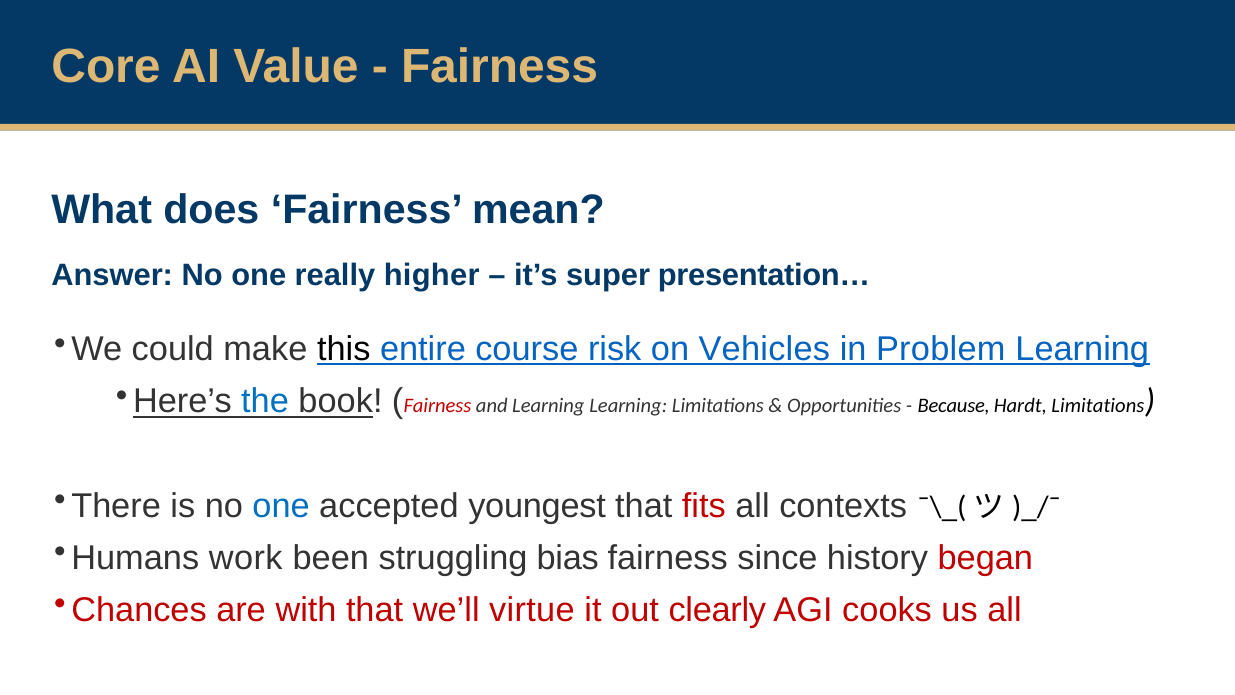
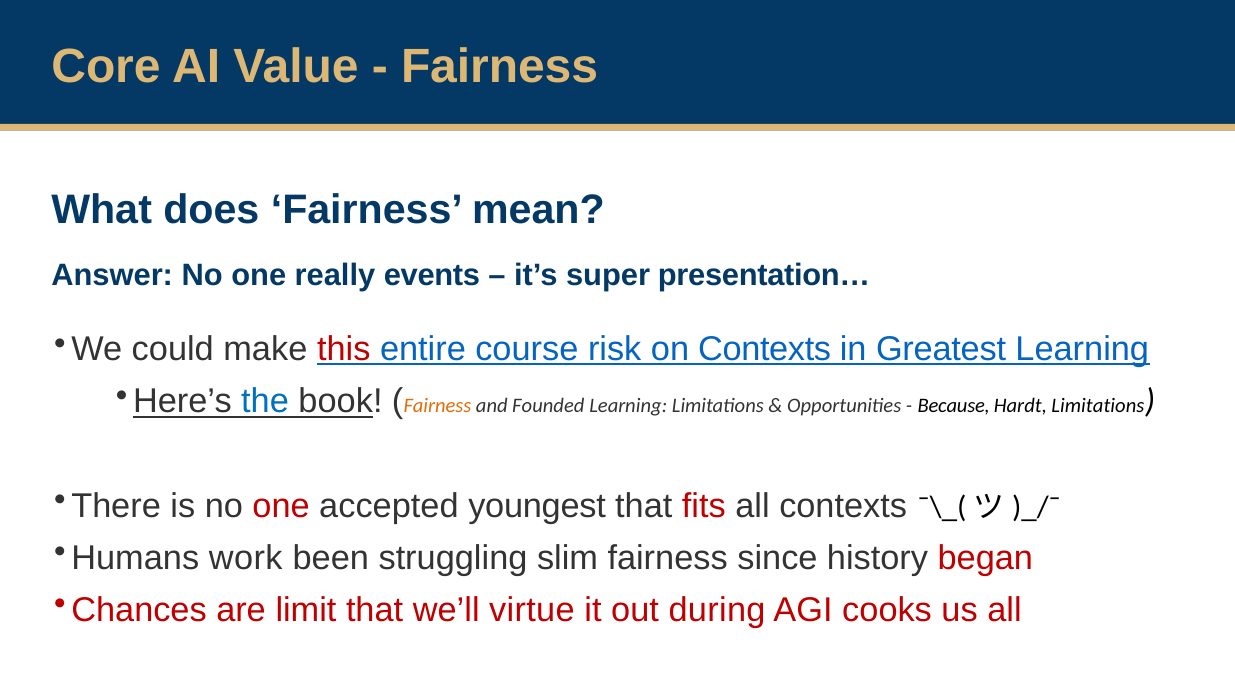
higher: higher -> events
this colour: black -> red
on Vehicles: Vehicles -> Contexts
Problem: Problem -> Greatest
Fairness at (437, 406) colour: red -> orange
and Learning: Learning -> Founded
one at (281, 506) colour: blue -> red
bias: bias -> slim
with: with -> limit
clearly: clearly -> during
